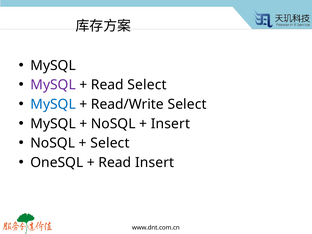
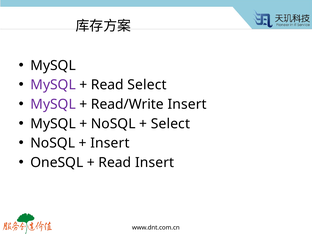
MySQL at (53, 104) colour: blue -> purple
Read/Write Select: Select -> Insert
Insert at (170, 124): Insert -> Select
Select at (110, 143): Select -> Insert
